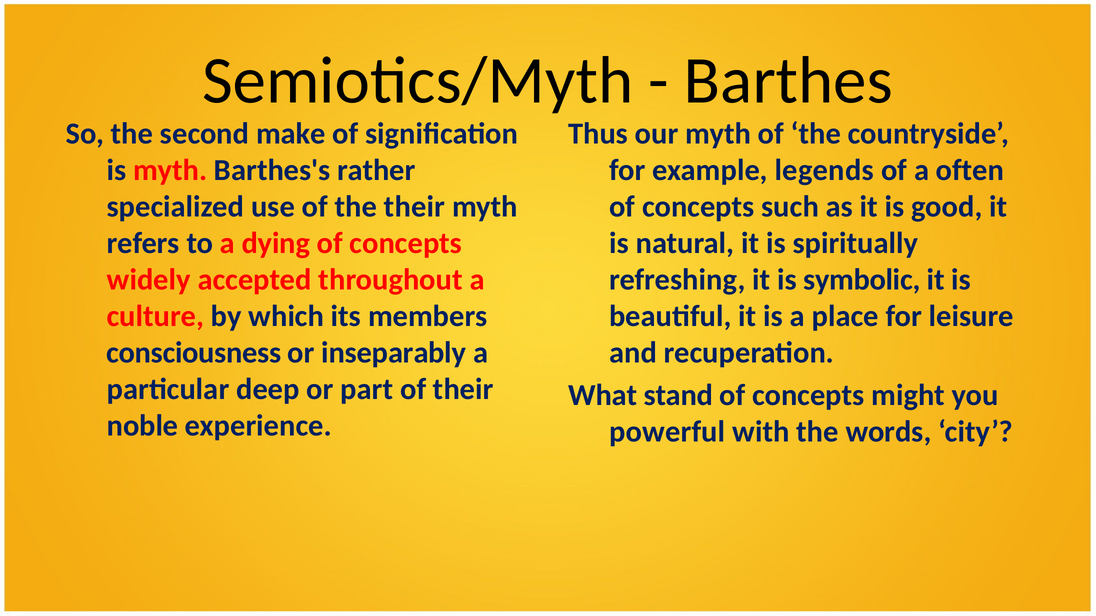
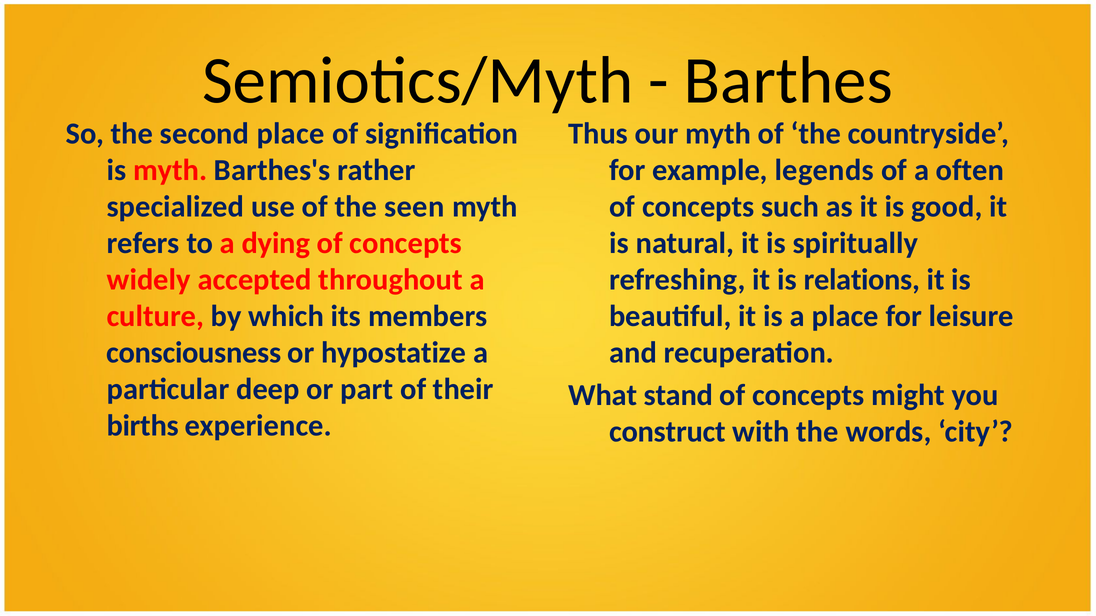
second make: make -> place
the their: their -> seen
symbolic: symbolic -> relations
inseparably: inseparably -> hypostatize
noble: noble -> births
powerful: powerful -> construct
